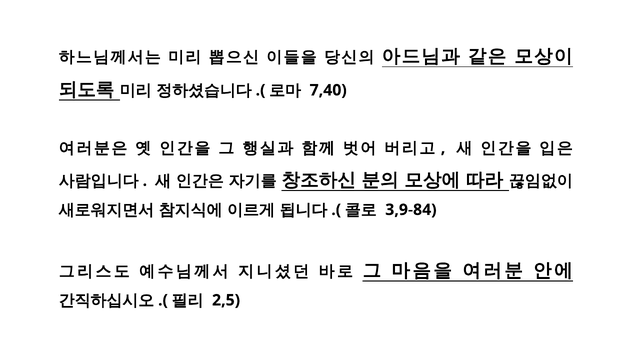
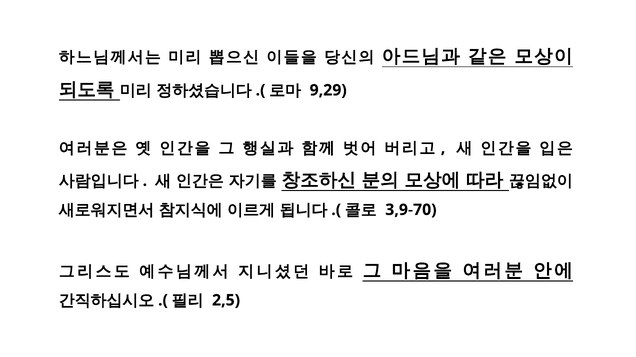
7,40: 7,40 -> 9,29
3,9-84: 3,9-84 -> 3,9-70
